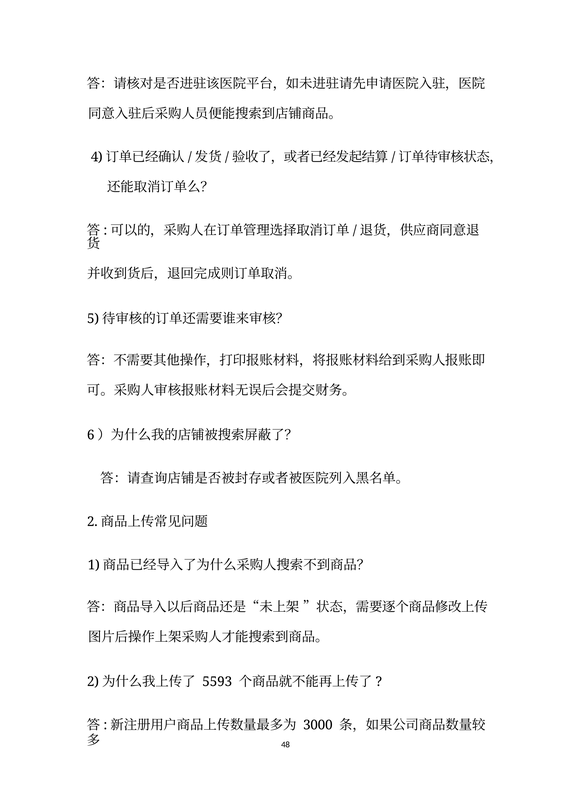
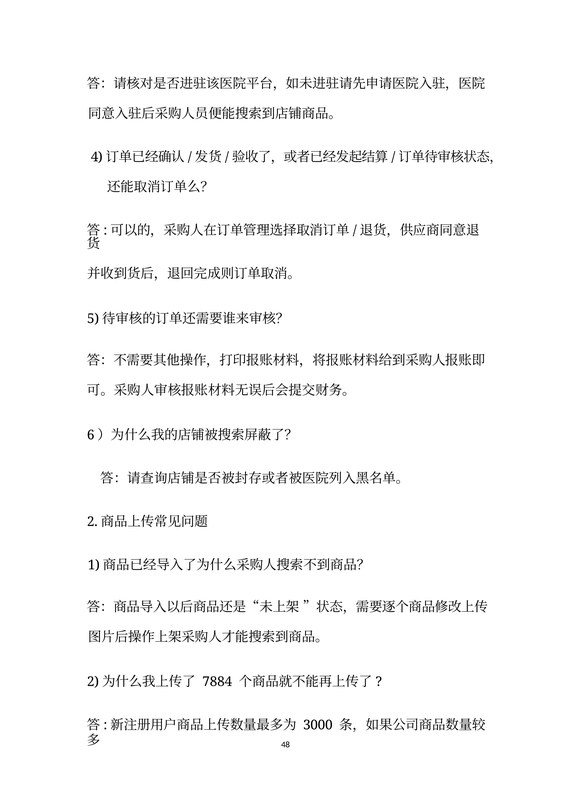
5593: 5593 -> 7884
